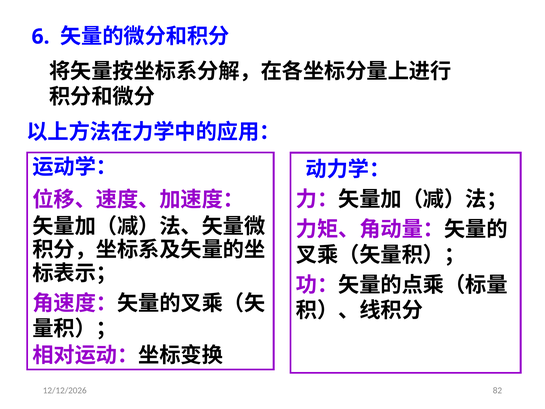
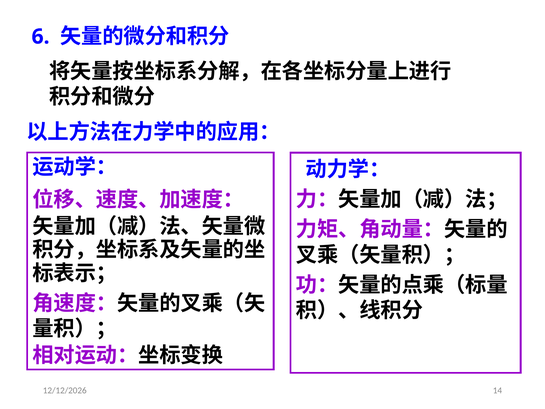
82: 82 -> 14
